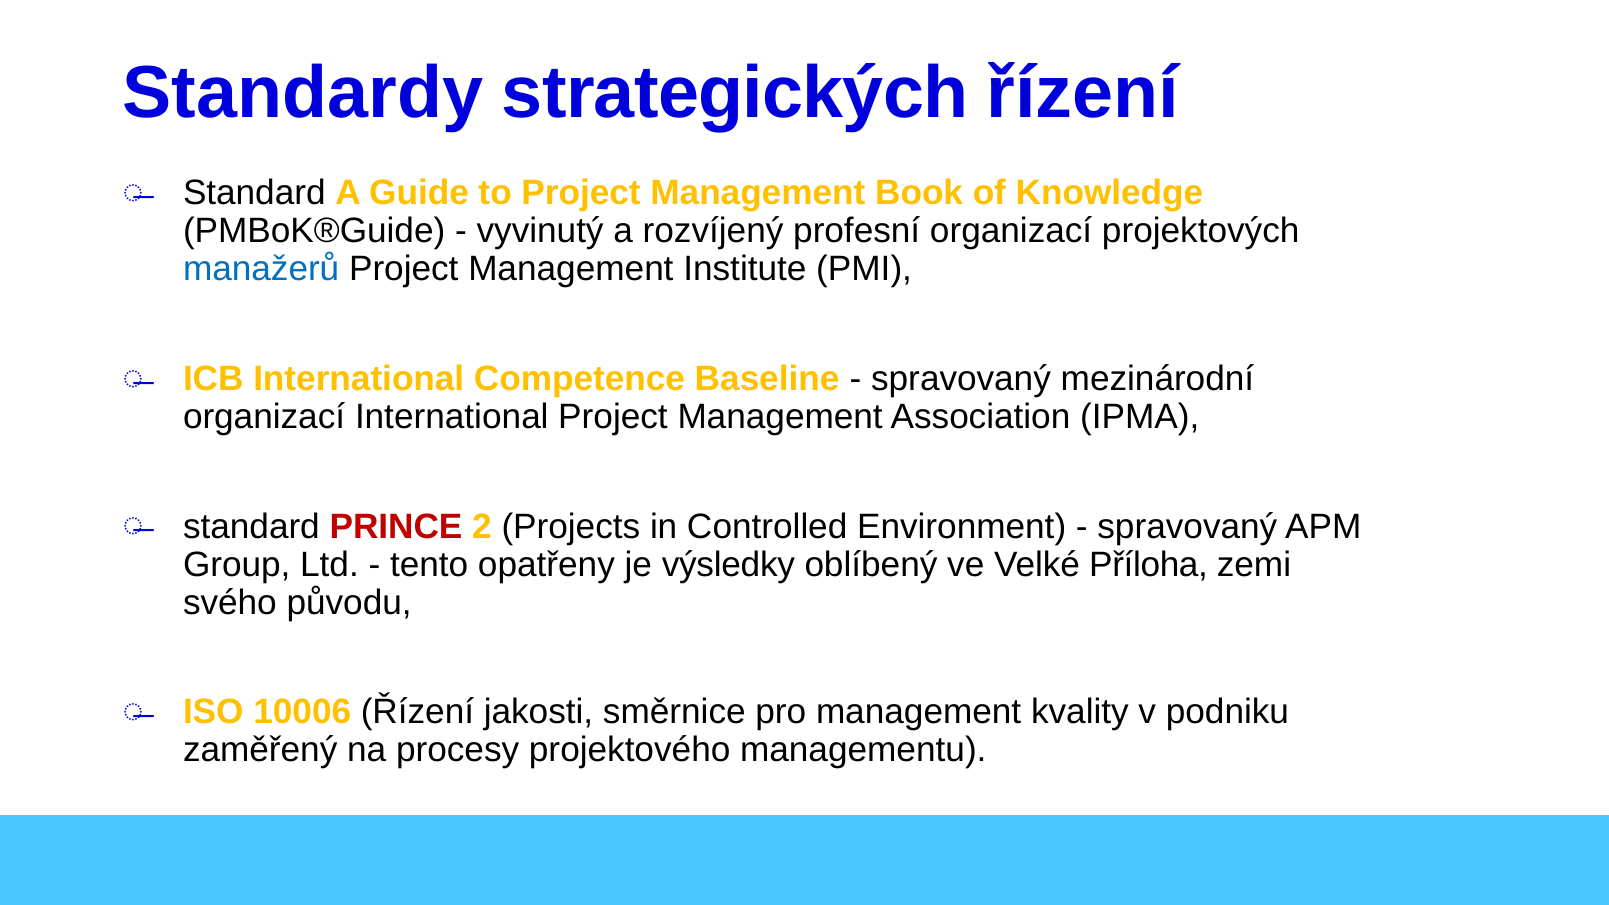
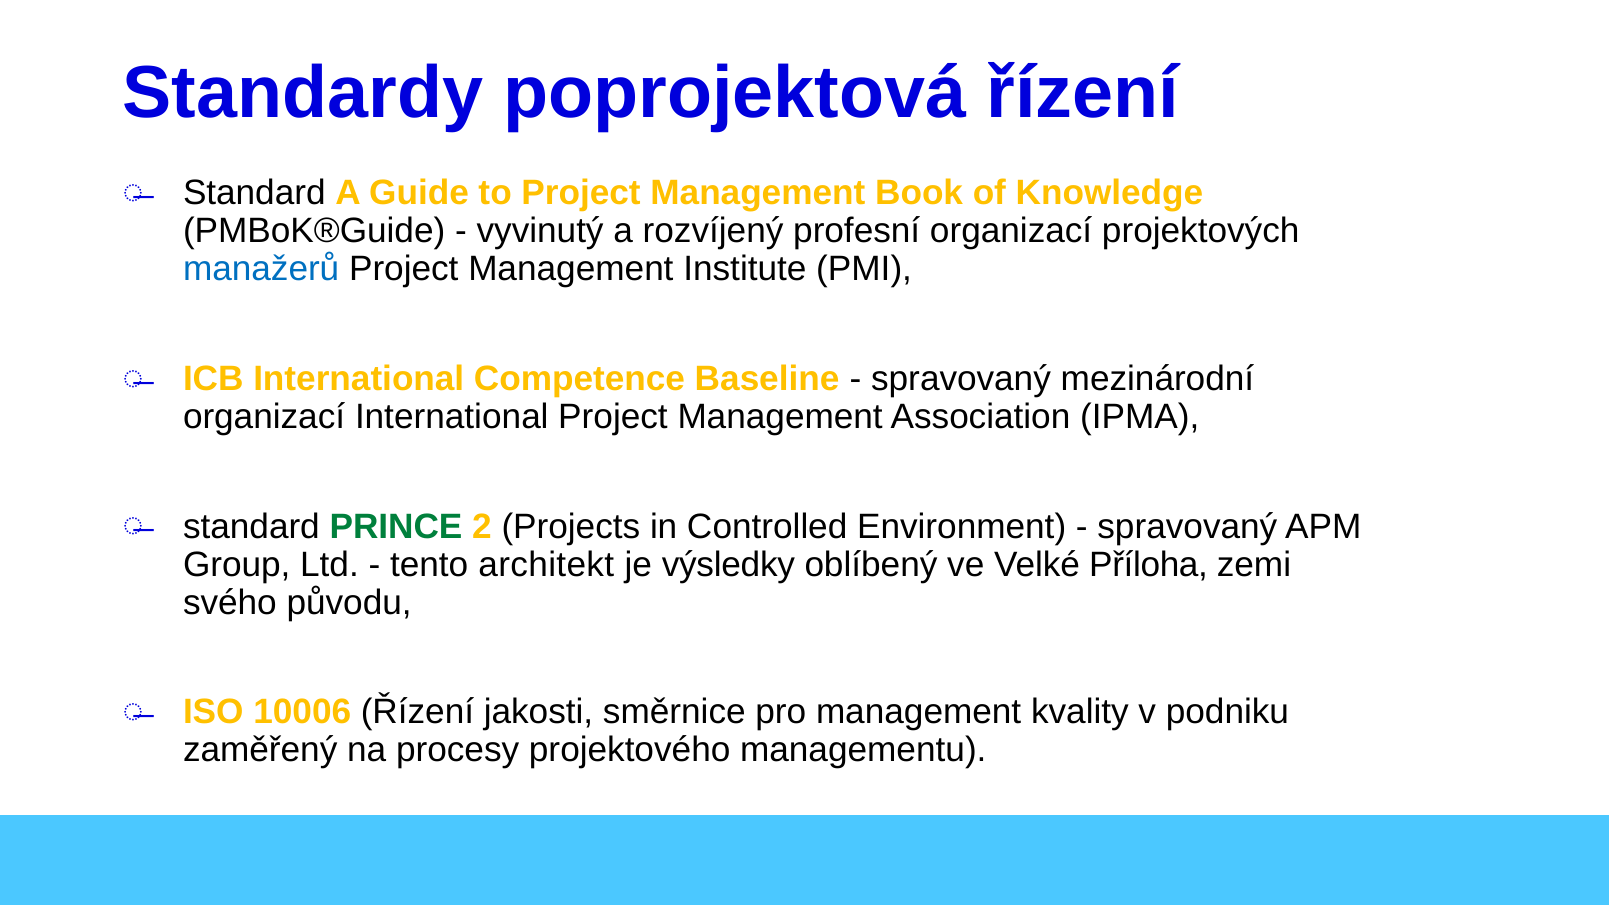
strategických: strategických -> poprojektová
PRINCE colour: red -> green
opatřeny: opatřeny -> architekt
